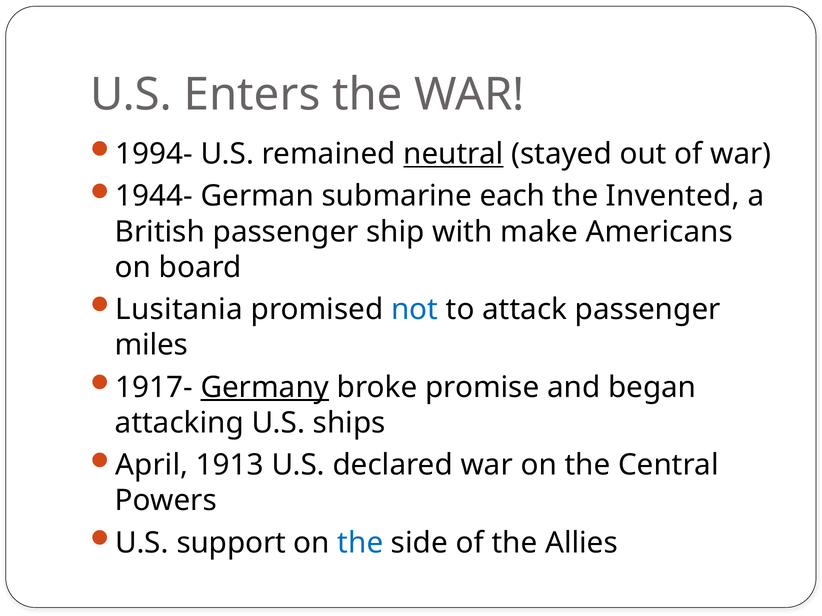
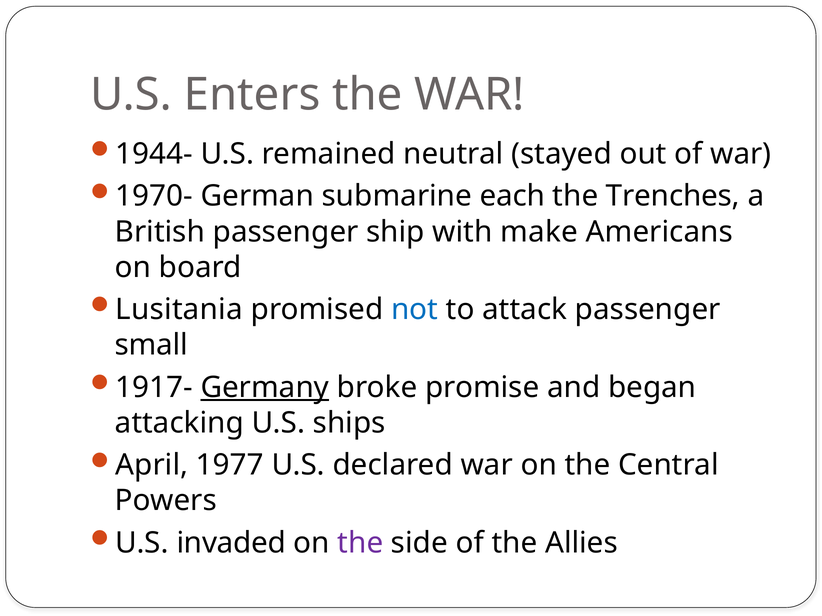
1994-: 1994- -> 1944-
neutral underline: present -> none
1944-: 1944- -> 1970-
Invented: Invented -> Trenches
miles: miles -> small
1913: 1913 -> 1977
support: support -> invaded
the at (360, 543) colour: blue -> purple
